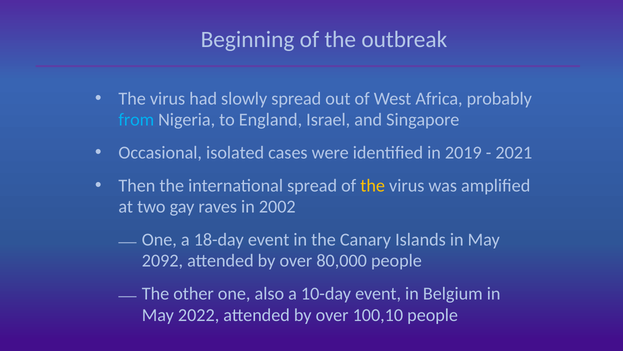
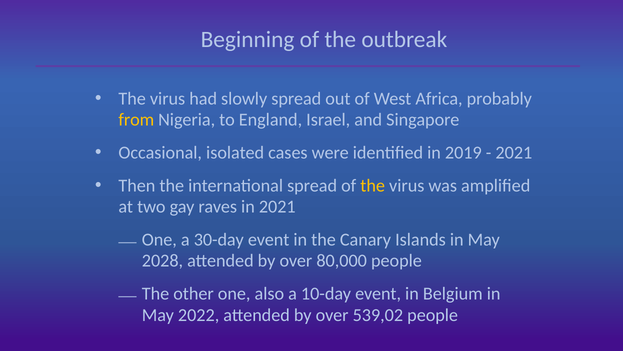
from colour: light blue -> yellow
in 2002: 2002 -> 2021
18-day: 18-day -> 30-day
2092: 2092 -> 2028
100,10: 100,10 -> 539,02
